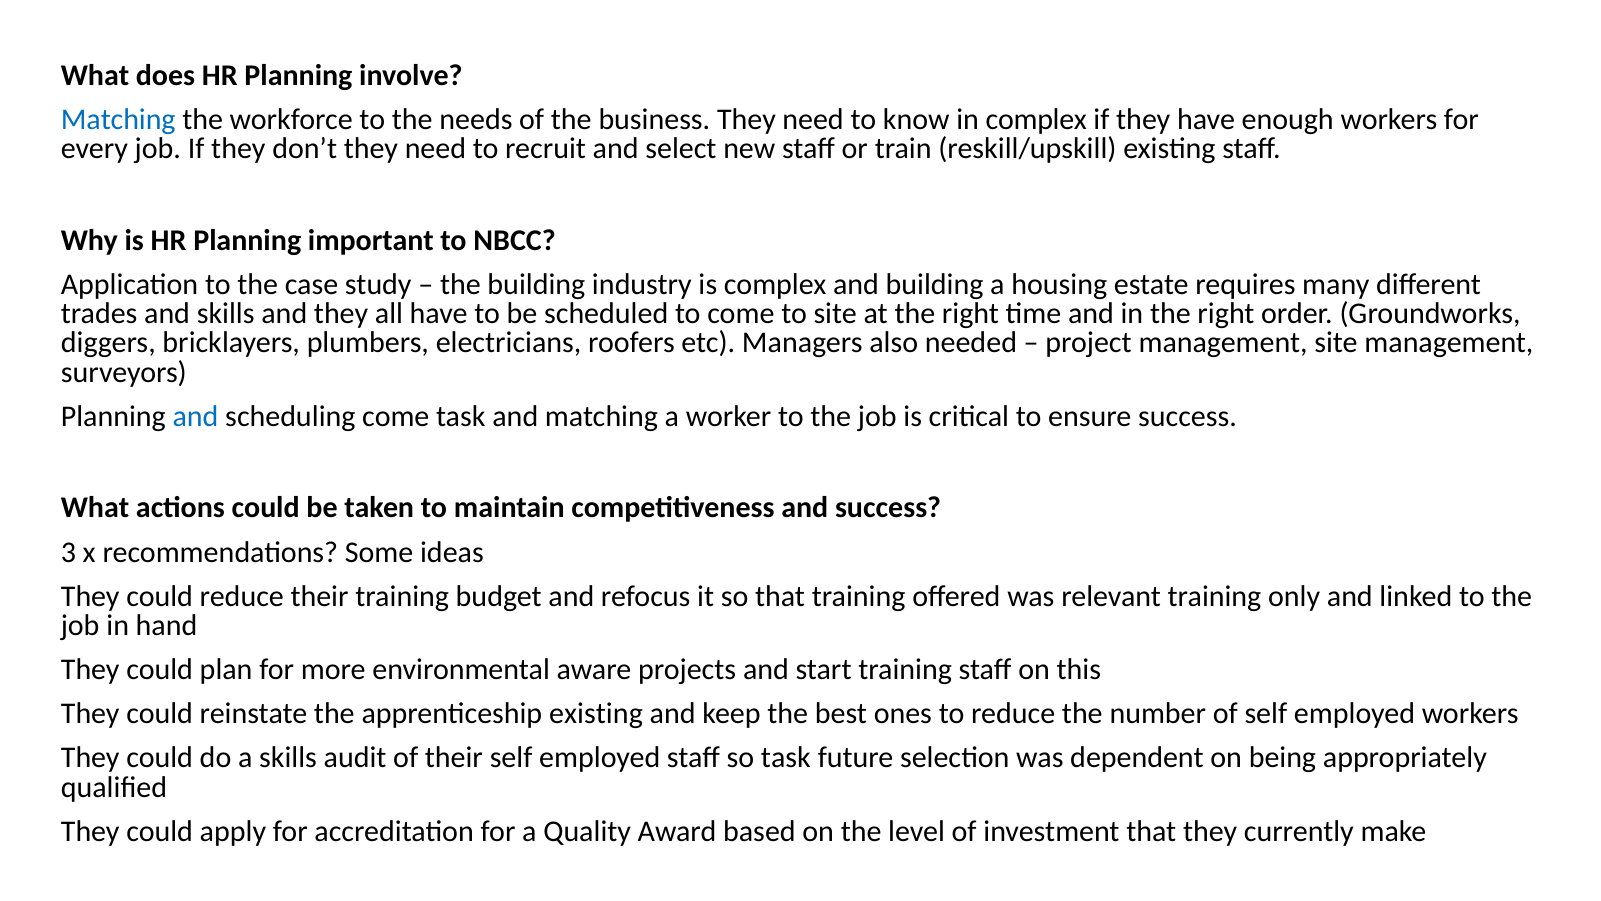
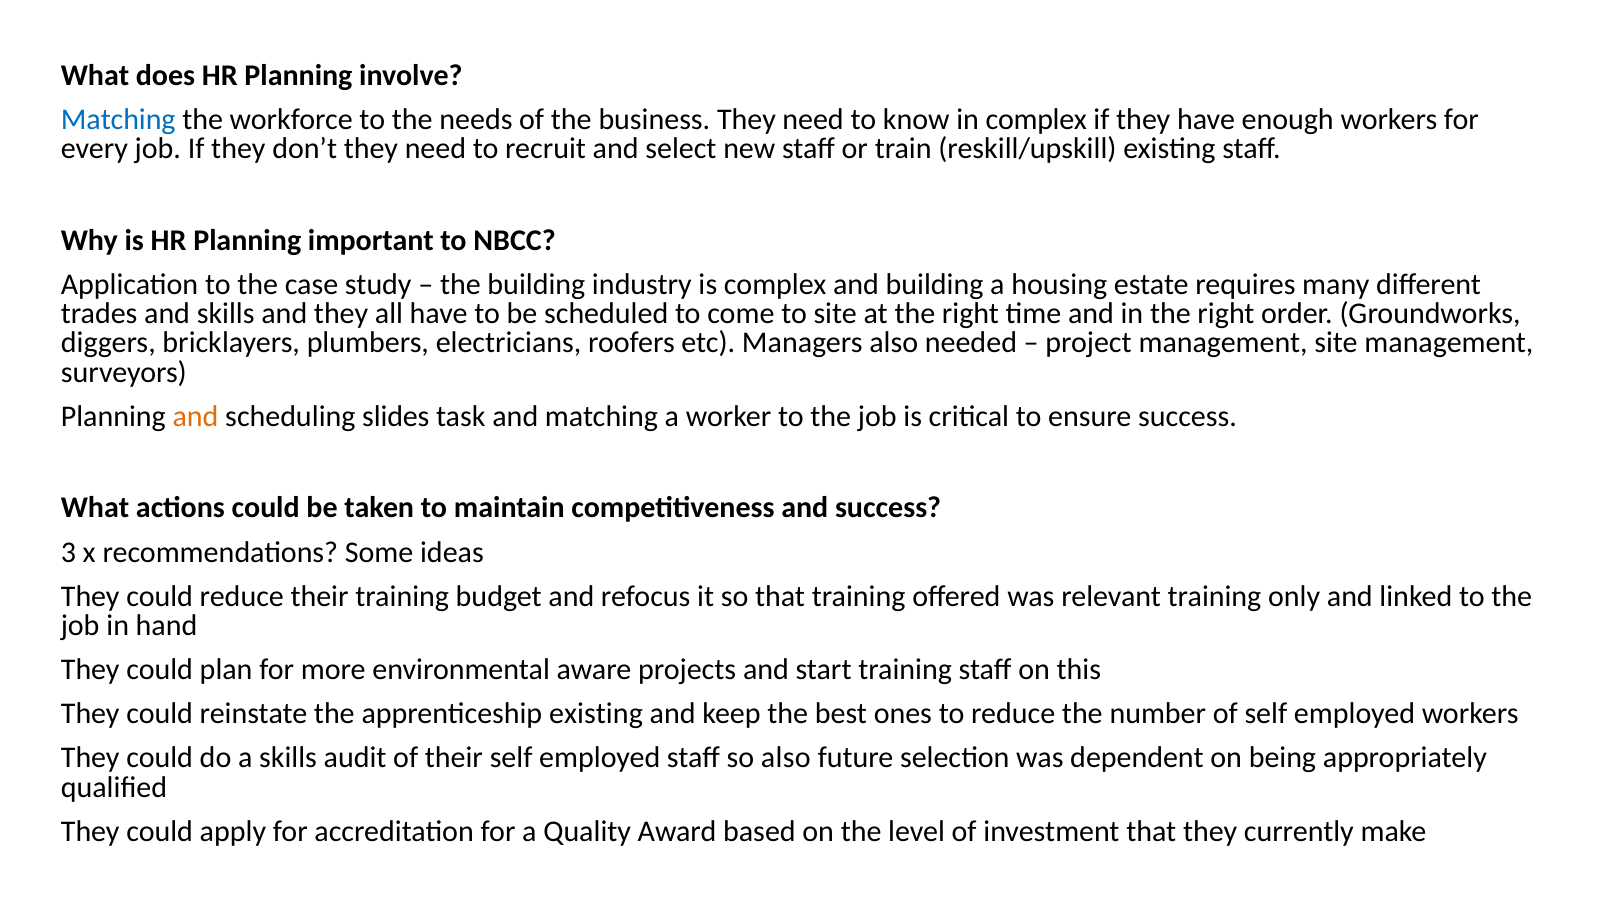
and at (196, 416) colour: blue -> orange
scheduling come: come -> slides
so task: task -> also
